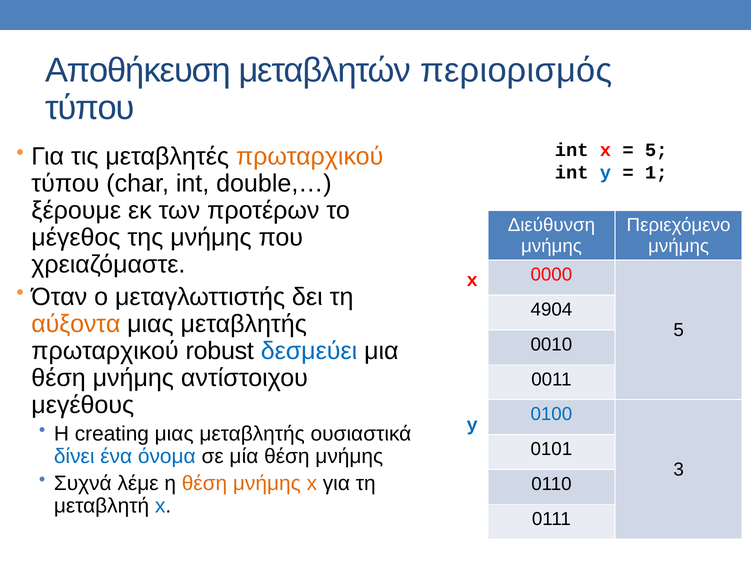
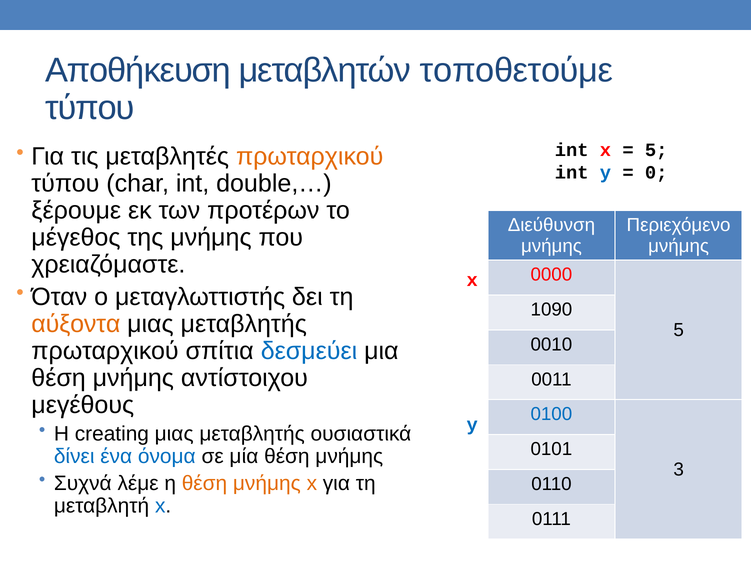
περιορισμός: περιορισμός -> τοποθετούμε
1: 1 -> 0
4904: 4904 -> 1090
robust: robust -> σπίτια
